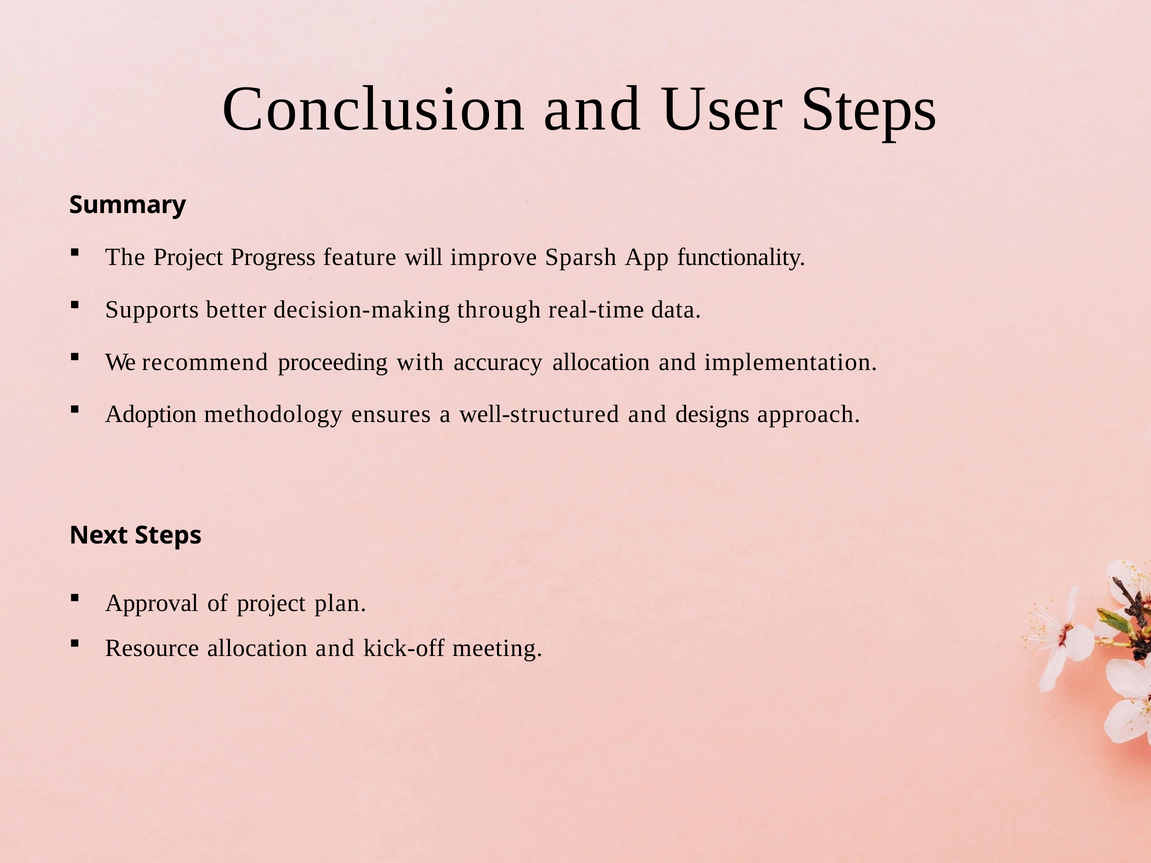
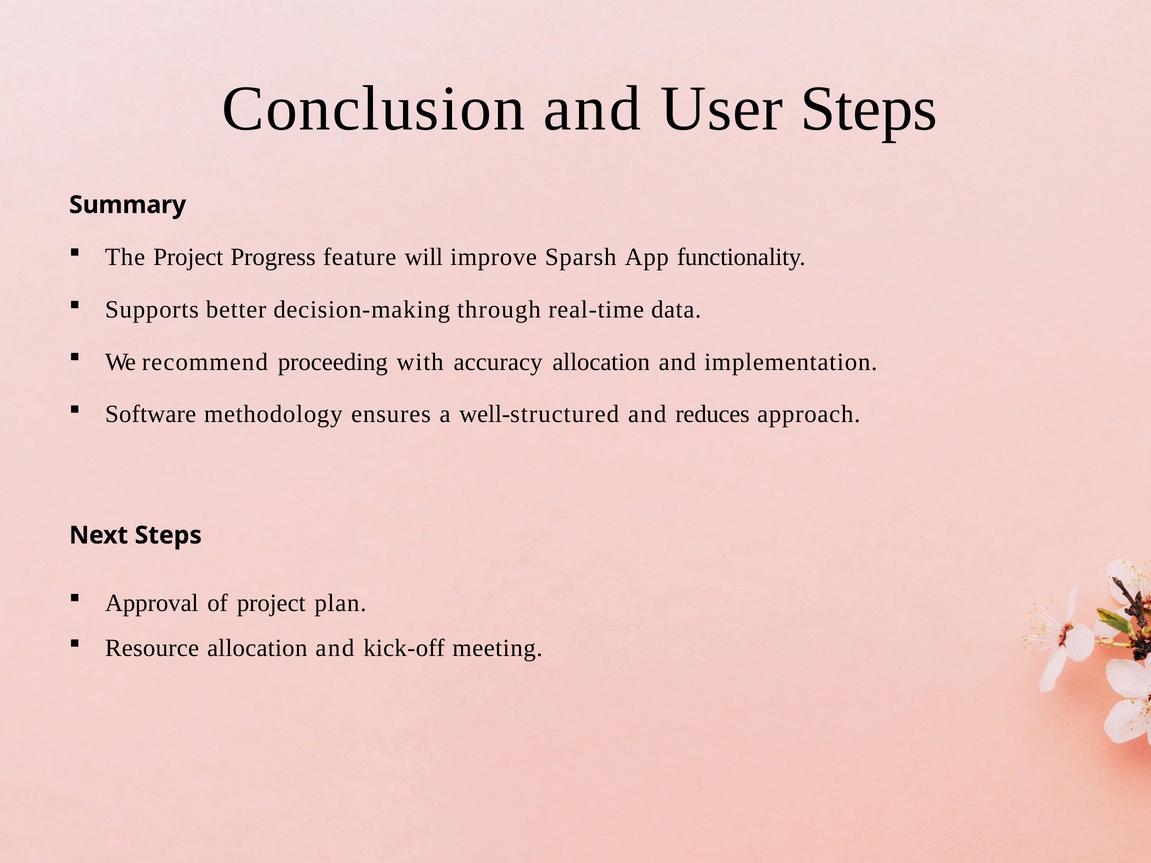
Adoption: Adoption -> Software
designs: designs -> reduces
